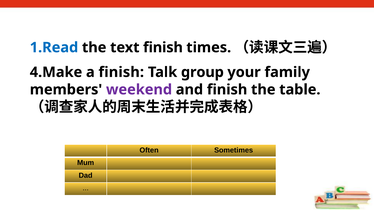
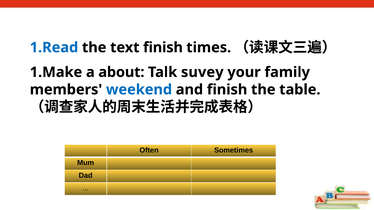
4.Make: 4.Make -> 1.Make
a finish: finish -> about
group: group -> suvey
weekend colour: purple -> blue
